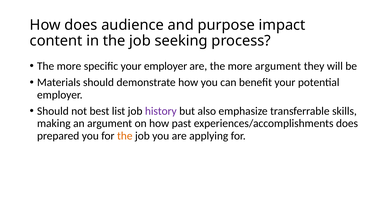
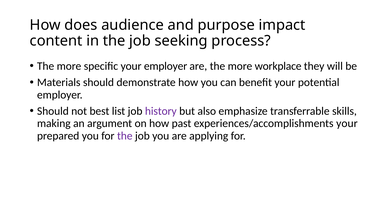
more argument: argument -> workplace
experiences/accomplishments does: does -> your
the at (125, 135) colour: orange -> purple
